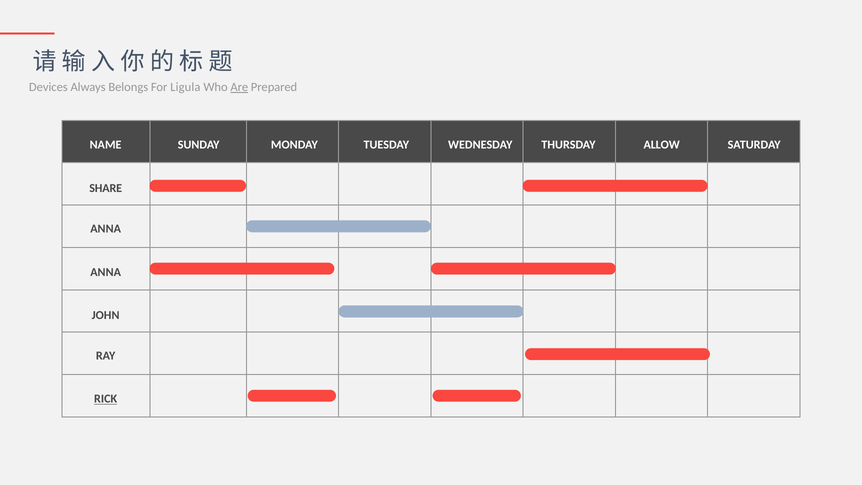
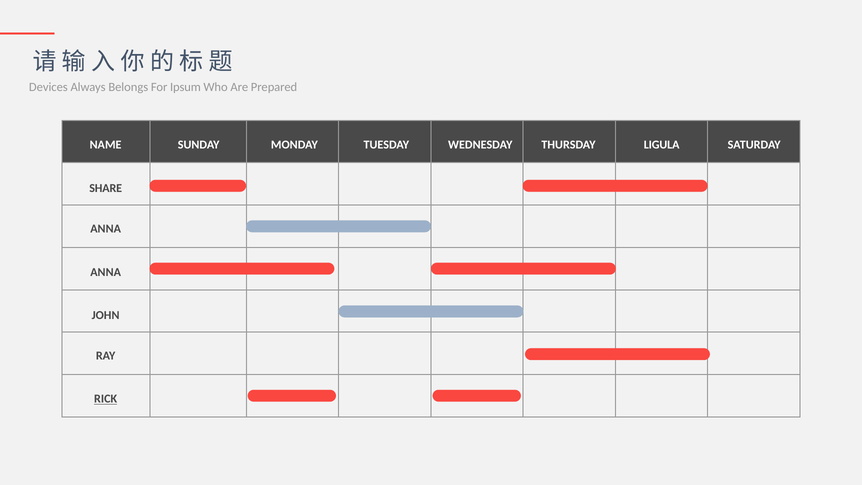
Ligula: Ligula -> Ipsum
Are underline: present -> none
ALLOW: ALLOW -> LIGULA
